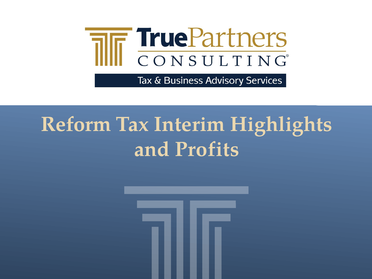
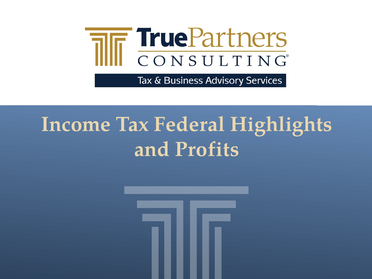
Reform: Reform -> Income
Interim: Interim -> Federal
